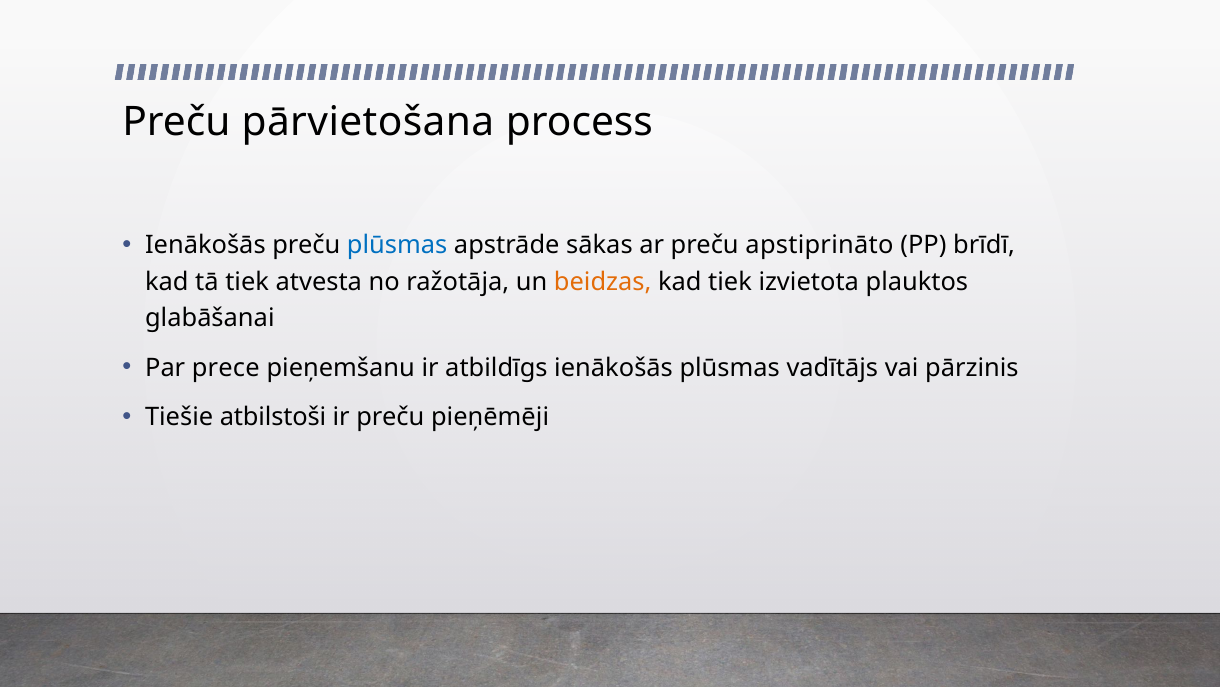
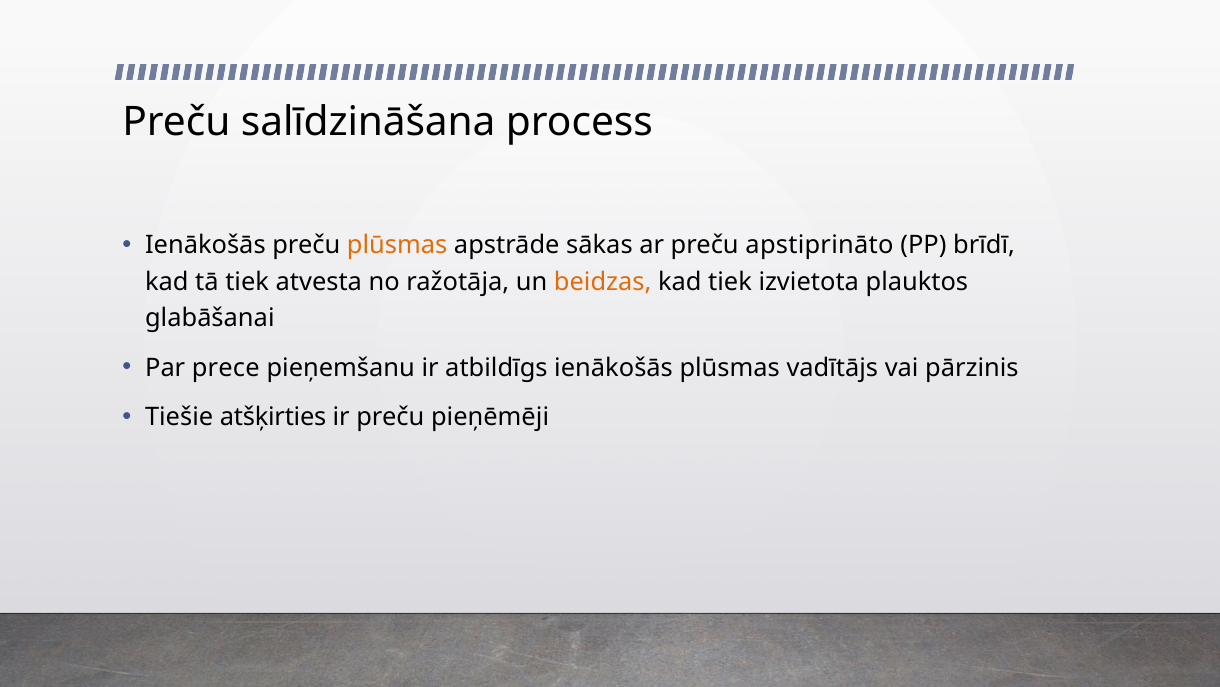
pārvietošana: pārvietošana -> salīdzināšana
plūsmas at (397, 245) colour: blue -> orange
atbilstoši: atbilstoši -> atšķirties
